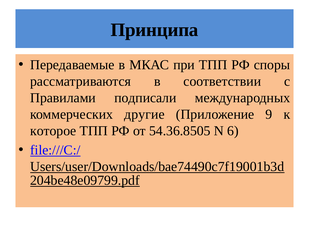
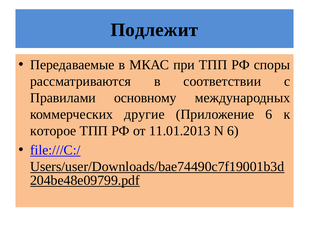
Принципа: Принципа -> Подлежит
подписали: подписали -> основному
Приложение 9: 9 -> 6
54.36.8505: 54.36.8505 -> 11.01.2013
